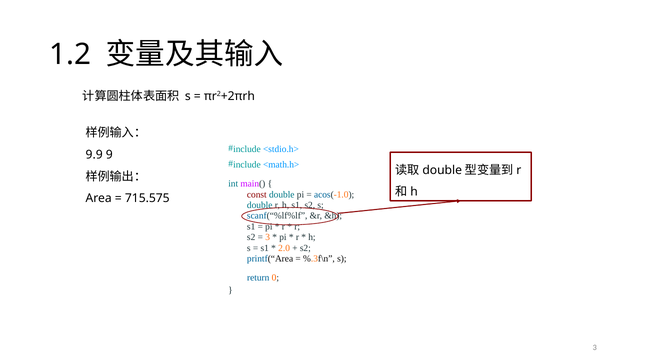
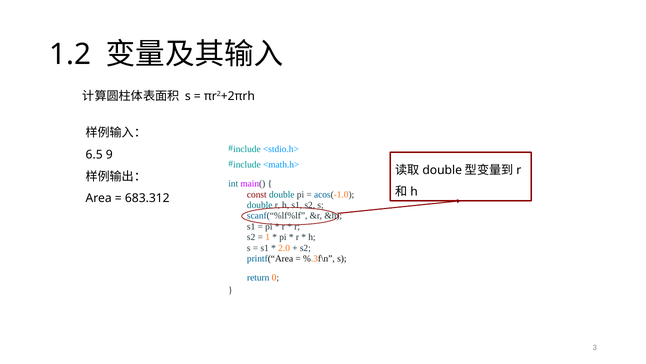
9.9: 9.9 -> 6.5
715.575: 715.575 -> 683.312
3 at (268, 237): 3 -> 1
